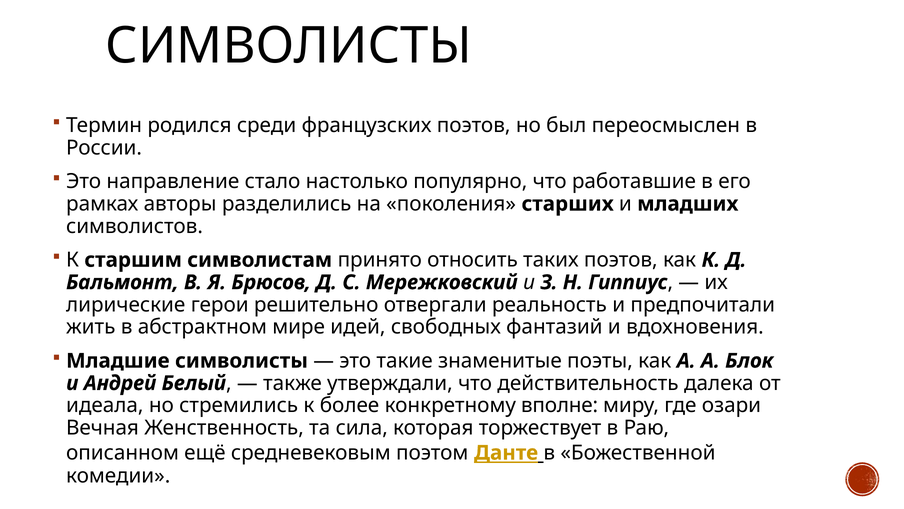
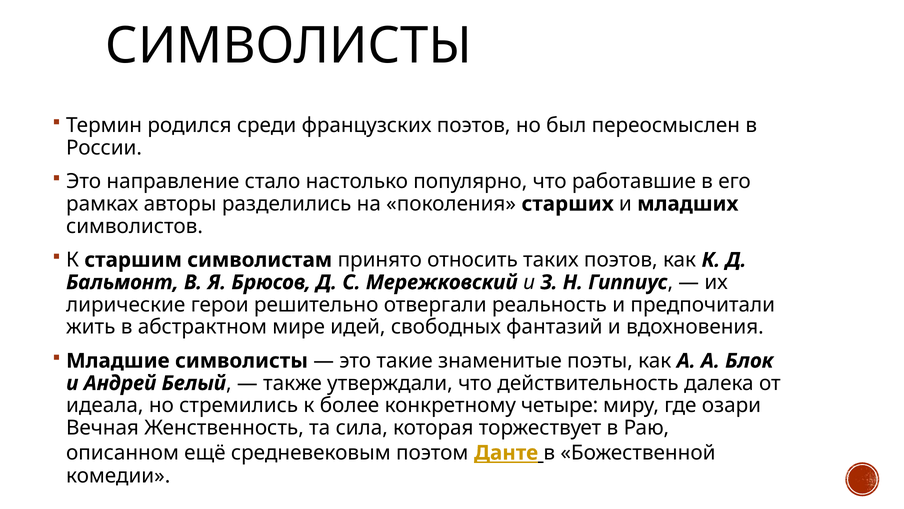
вполне: вполне -> четыре
